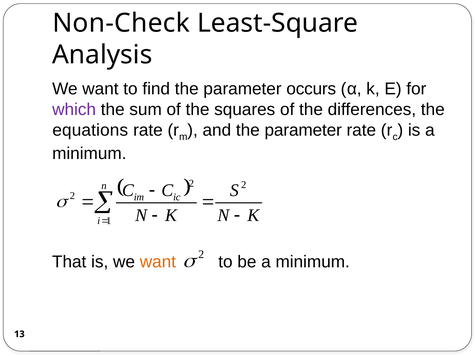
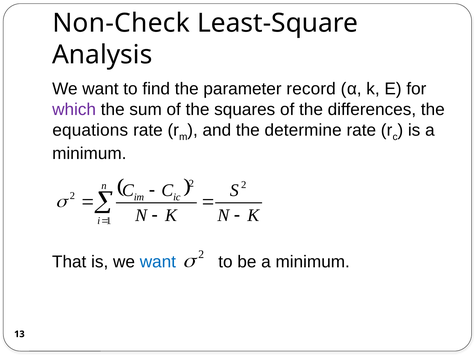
occurs: occurs -> record
and the parameter: parameter -> determine
want at (158, 262) colour: orange -> blue
